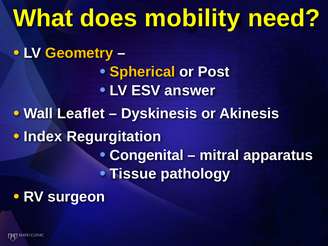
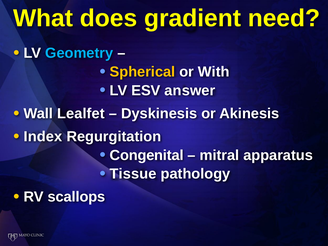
mobility: mobility -> gradient
Geometry colour: yellow -> light blue
Post: Post -> With
Leaflet: Leaflet -> Lealfet
surgeon: surgeon -> scallops
